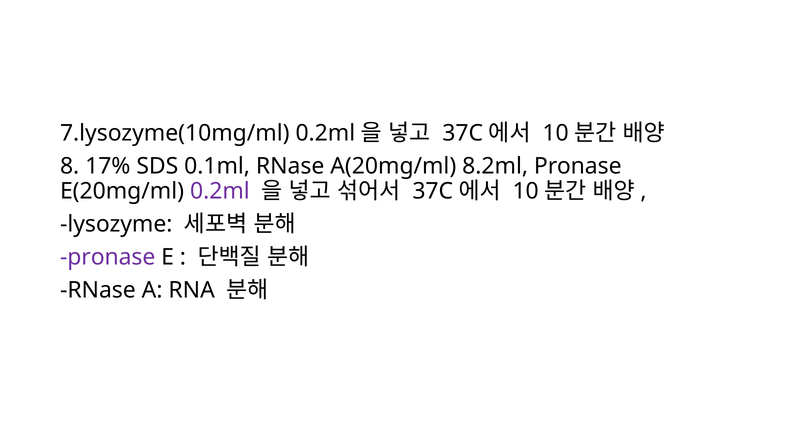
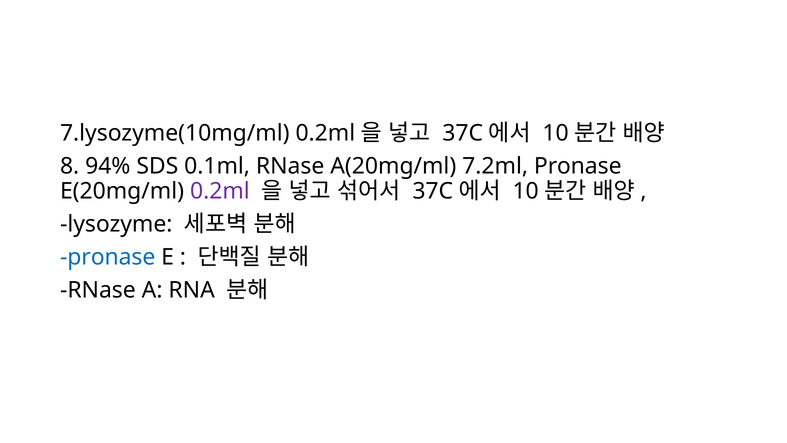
17%: 17% -> 94%
8.2ml: 8.2ml -> 7.2ml
pronase at (108, 257) colour: purple -> blue
